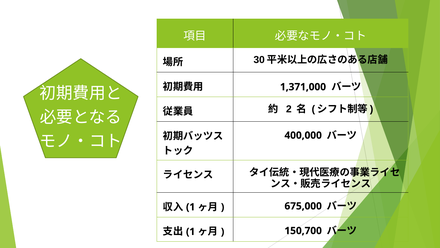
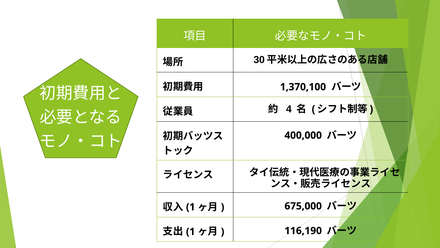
1,371,000: 1,371,000 -> 1,370,100
2: 2 -> 4
150,700: 150,700 -> 116,190
